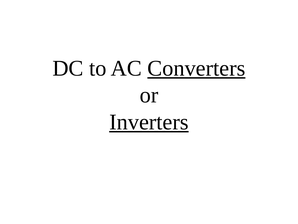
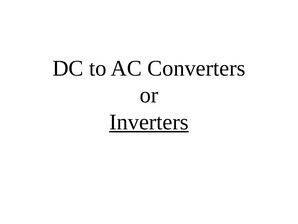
Converters underline: present -> none
